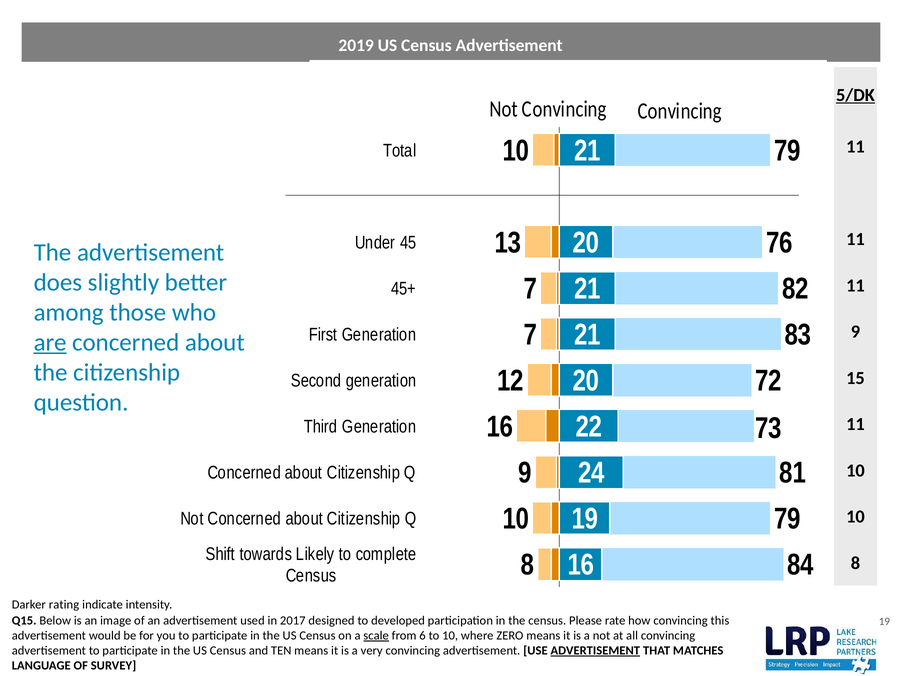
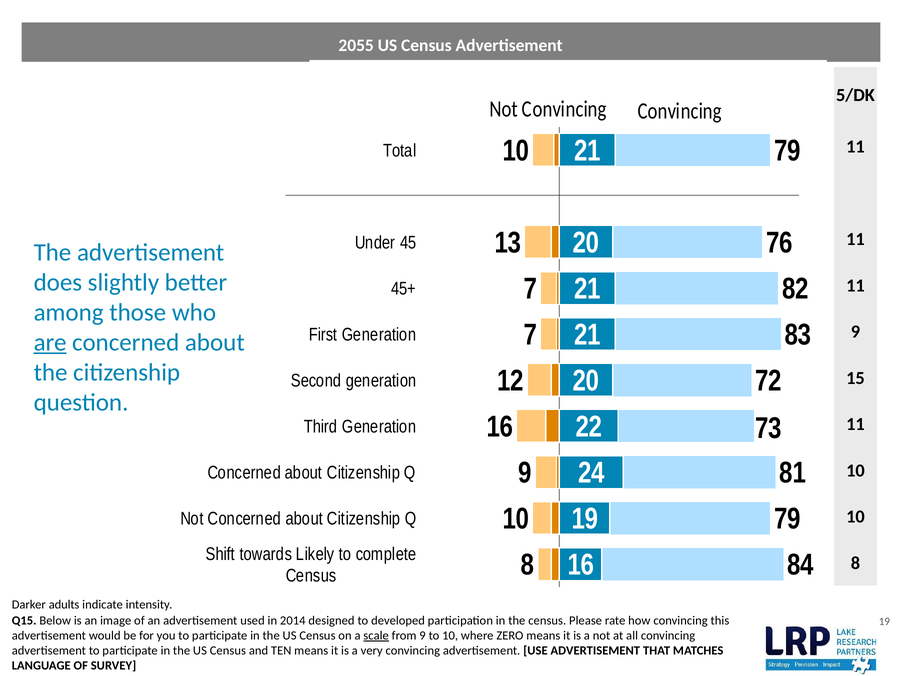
2019: 2019 -> 2055
5/DK underline: present -> none
rating: rating -> adults
2017: 2017 -> 2014
from 6: 6 -> 9
ADVERTISEMENT at (595, 651) underline: present -> none
